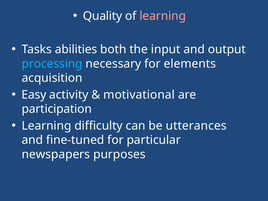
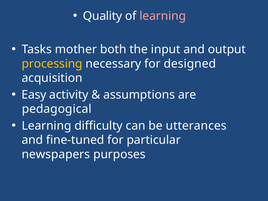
abilities: abilities -> mother
processing colour: light blue -> yellow
elements: elements -> designed
motivational: motivational -> assumptions
participation: participation -> pedagogical
